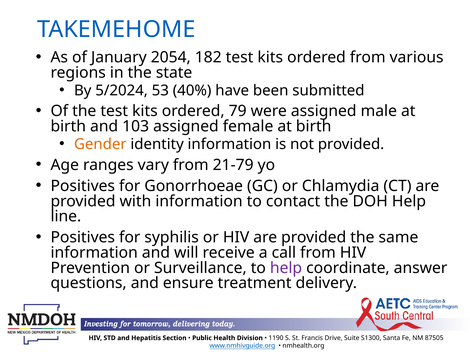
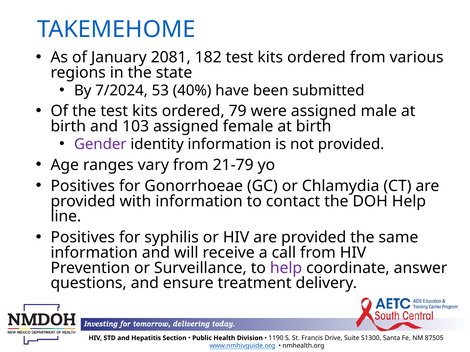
2054: 2054 -> 2081
5/2024: 5/2024 -> 7/2024
Gender colour: orange -> purple
